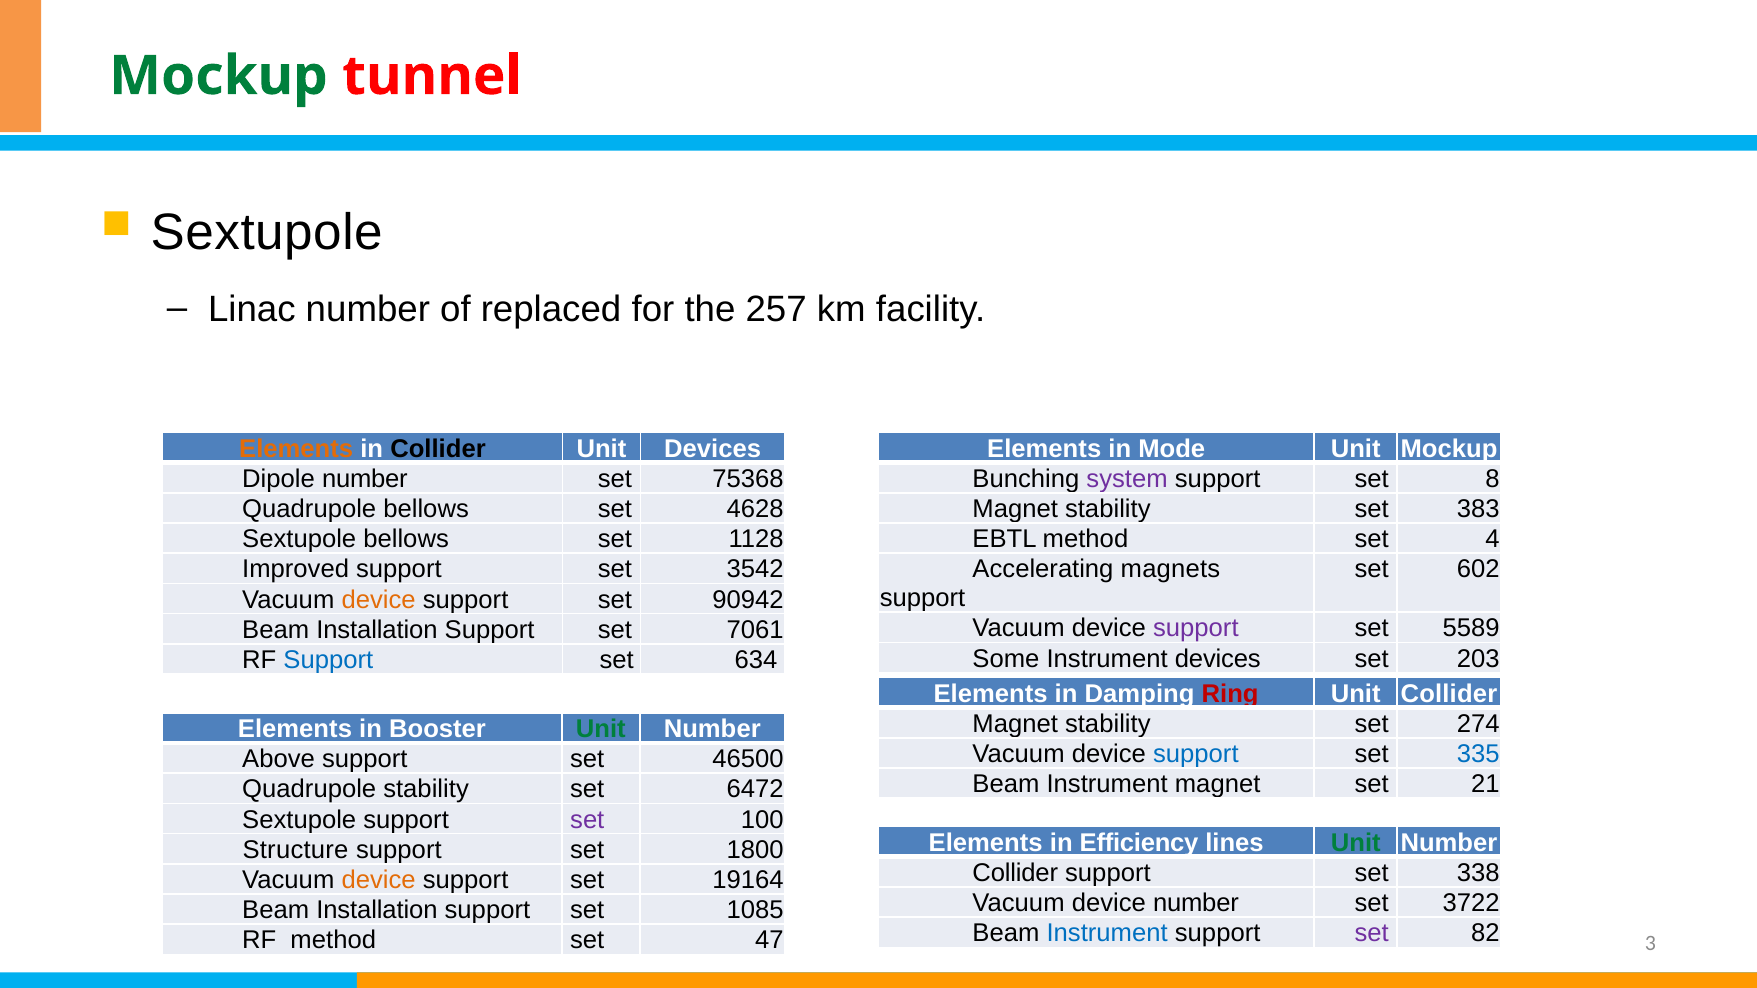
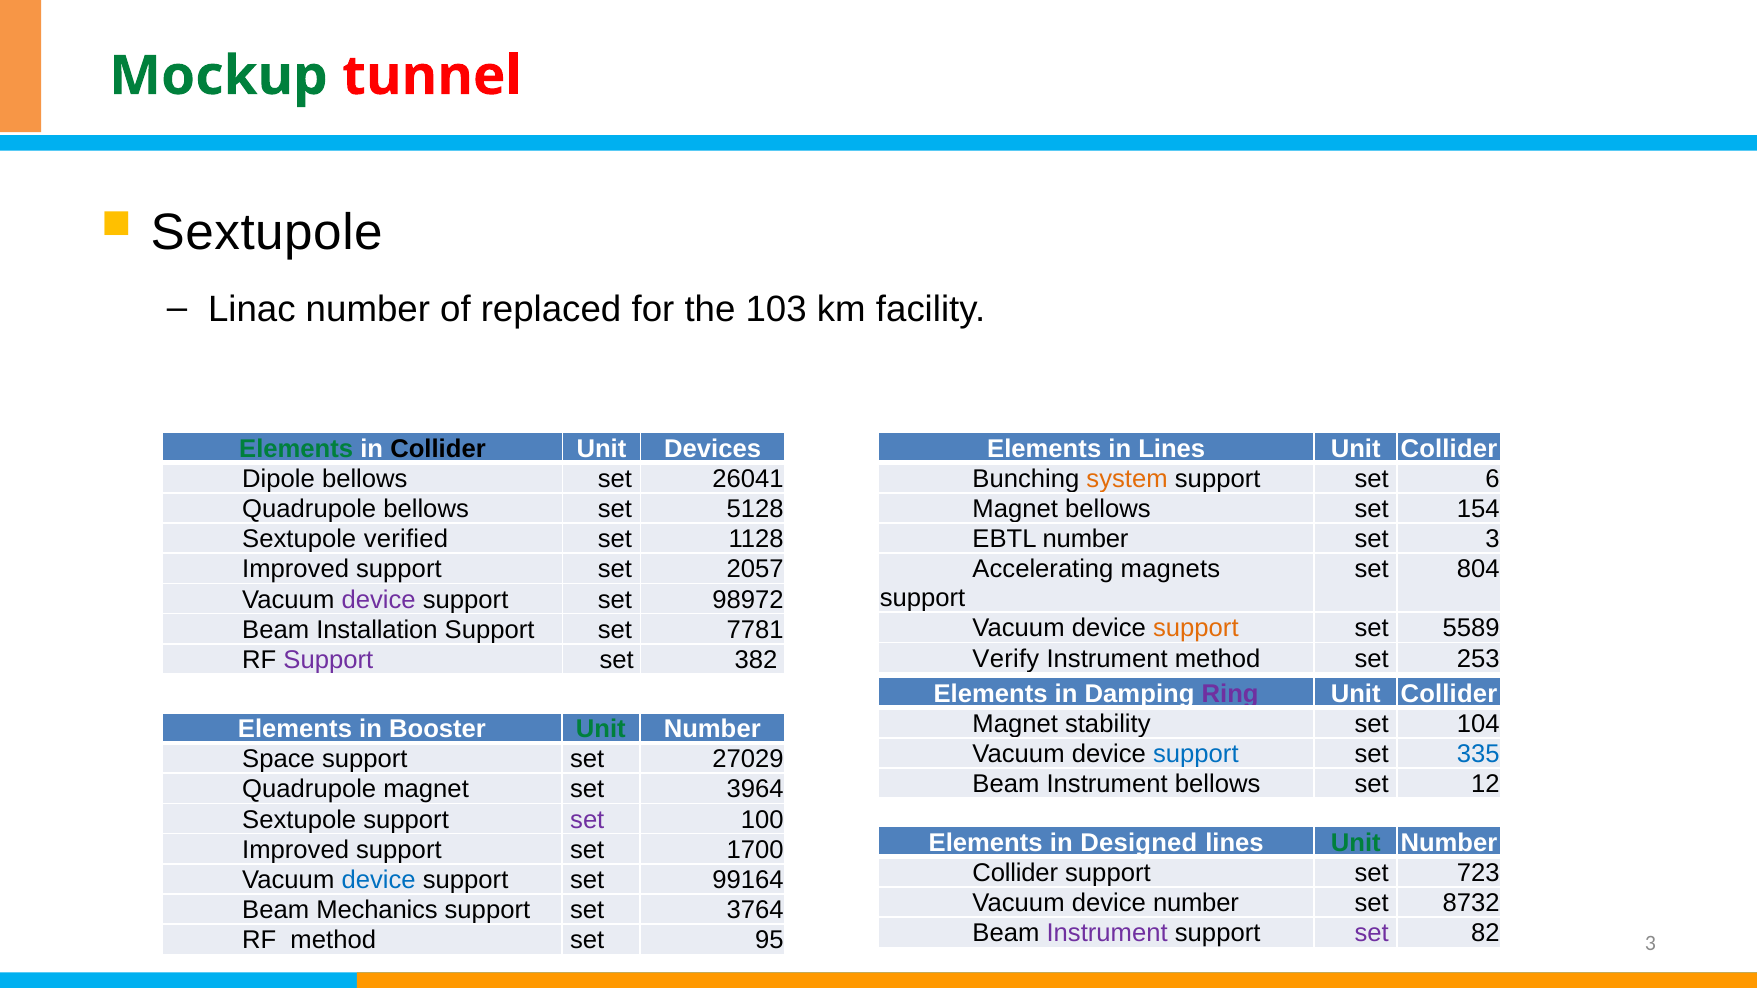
257: 257 -> 103
Elements at (296, 449) colour: orange -> green
in Mode: Mode -> Lines
Mockup at (1449, 449): Mockup -> Collider
Dipole number: number -> bellows
75368: 75368 -> 26041
system colour: purple -> orange
8: 8 -> 6
4628: 4628 -> 5128
stability at (1108, 509): stability -> bellows
383: 383 -> 154
Sextupole bellows: bellows -> verified
EBTL method: method -> number
set 4: 4 -> 3
3542: 3542 -> 2057
602: 602 -> 804
device at (379, 600) colour: orange -> purple
90942: 90942 -> 98972
support at (1196, 629) colour: purple -> orange
7061: 7061 -> 7781
Some: Some -> Verify
Instrument devices: devices -> method
203: 203 -> 253
Support at (328, 660) colour: blue -> purple
634: 634 -> 382
Ring colour: red -> purple
274: 274 -> 104
Above: Above -> Space
46500: 46500 -> 27029
Instrument magnet: magnet -> bellows
21: 21 -> 12
Quadrupole stability: stability -> magnet
6472: 6472 -> 3964
Efficiency: Efficiency -> Designed
Structure at (296, 850): Structure -> Improved
1800: 1800 -> 1700
338: 338 -> 723
device at (379, 880) colour: orange -> blue
19164: 19164 -> 99164
3722: 3722 -> 8732
Installation at (377, 910): Installation -> Mechanics
1085: 1085 -> 3764
Instrument at (1107, 934) colour: blue -> purple
47: 47 -> 95
